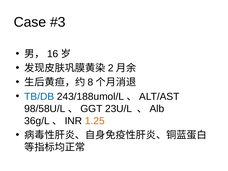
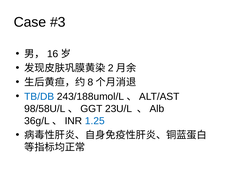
1.25 colour: orange -> blue
